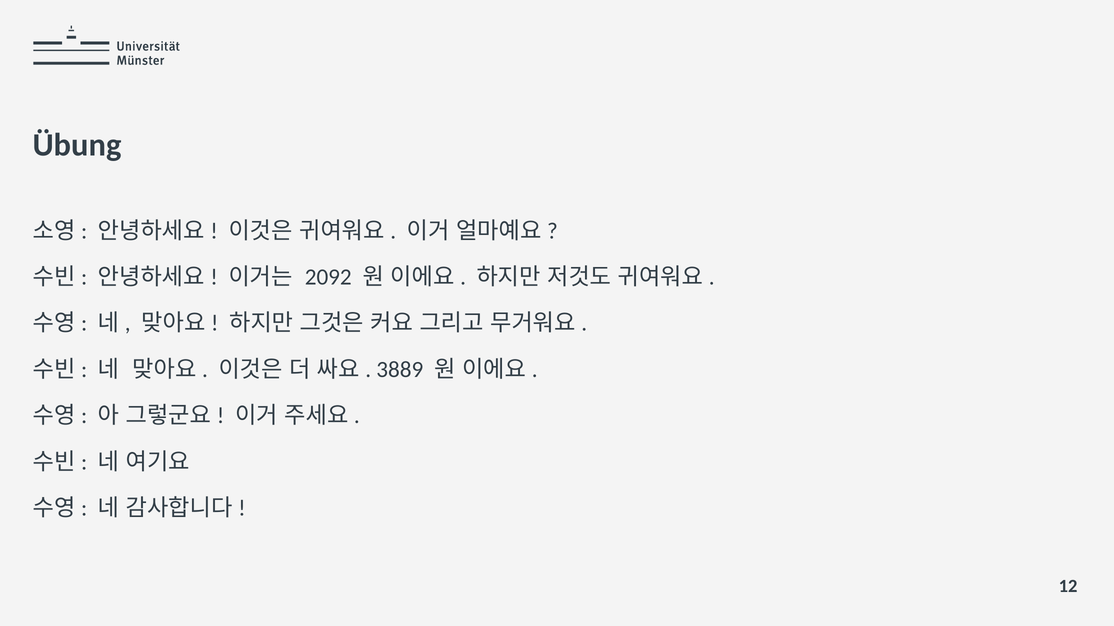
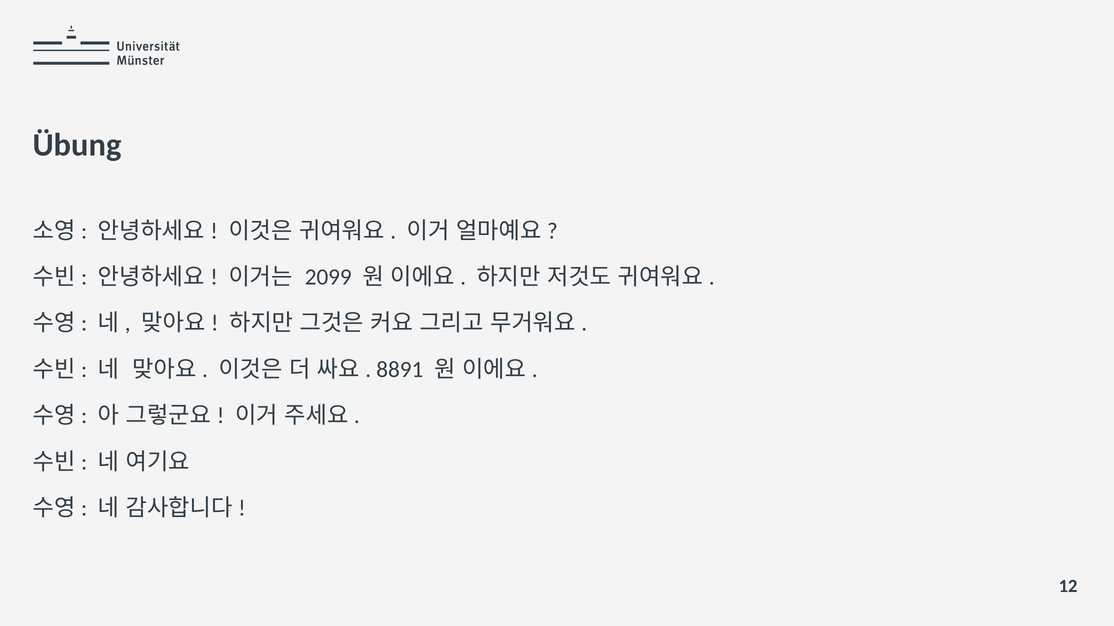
2092: 2092 -> 2099
3889: 3889 -> 8891
